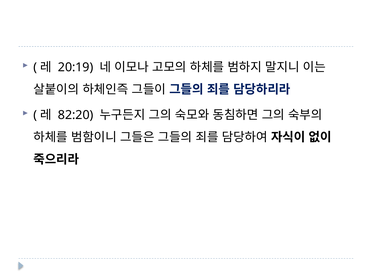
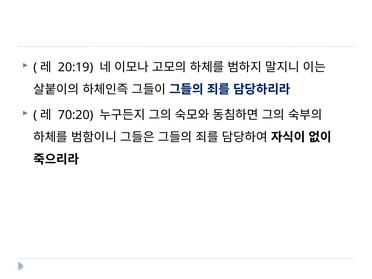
82:20: 82:20 -> 70:20
